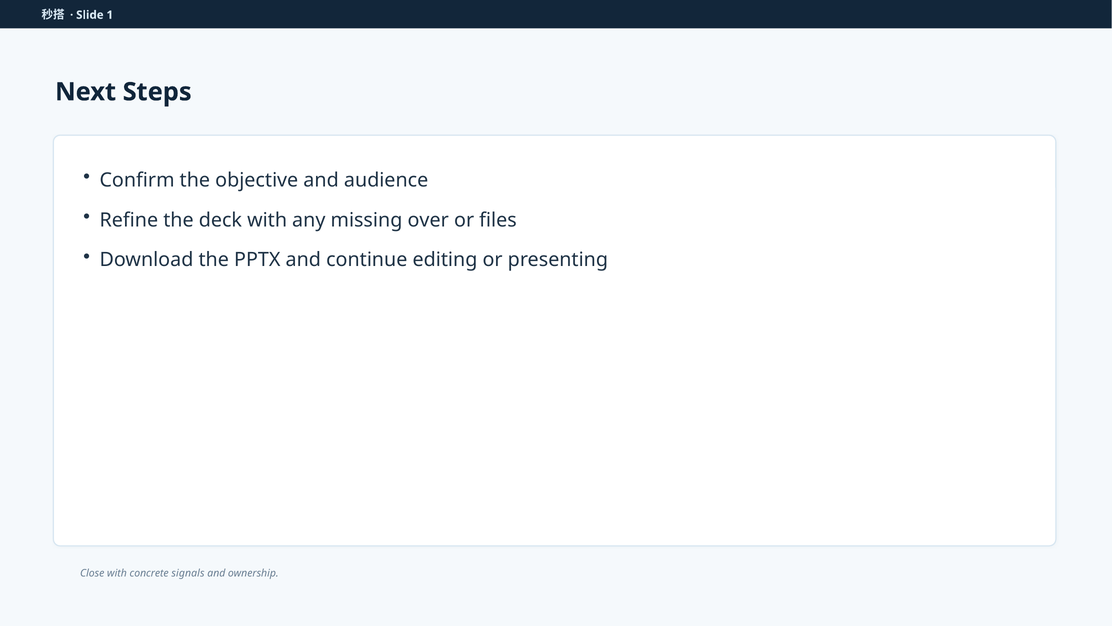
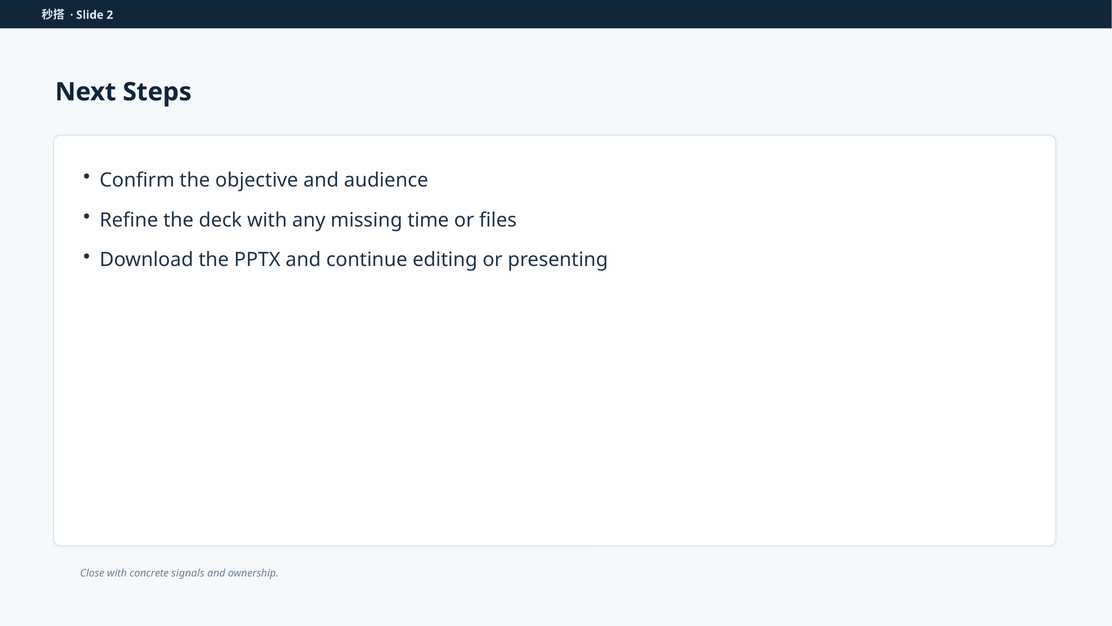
1: 1 -> 2
over: over -> time
